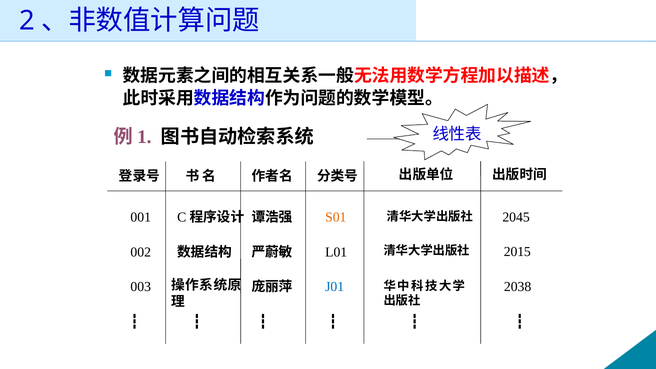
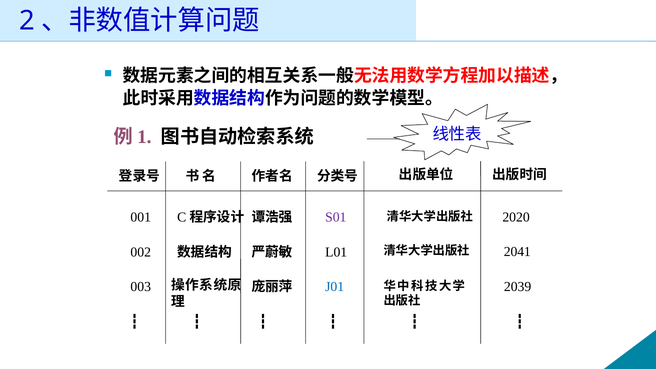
S01 colour: orange -> purple
2045: 2045 -> 2020
2015: 2015 -> 2041
2038: 2038 -> 2039
